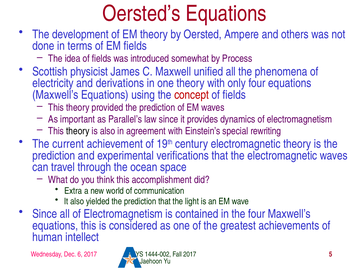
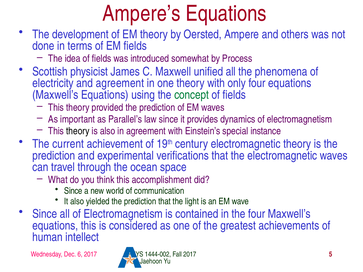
Oersted’s: Oersted’s -> Ampere’s
and derivations: derivations -> agreement
concept colour: red -> green
rewriting: rewriting -> instance
Extra at (73, 191): Extra -> Since
